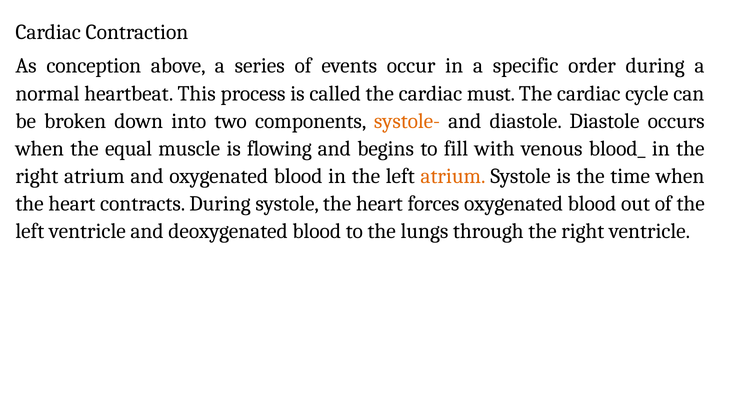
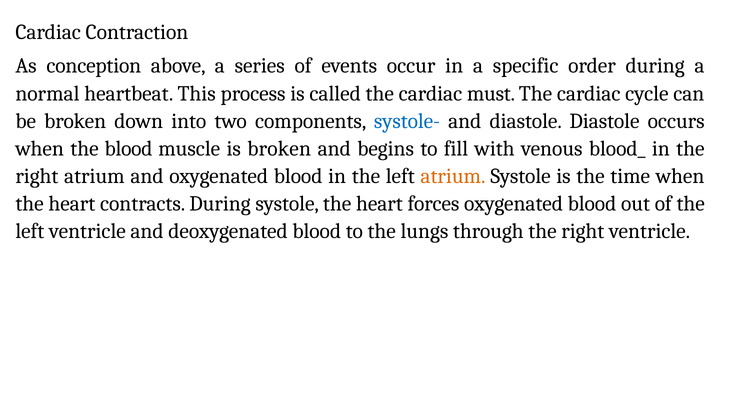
systole- colour: orange -> blue
the equal: equal -> blood
is flowing: flowing -> broken
